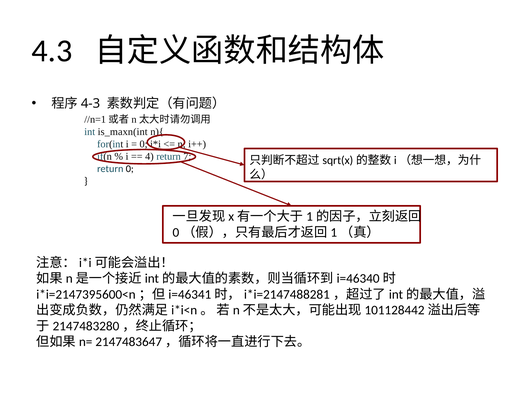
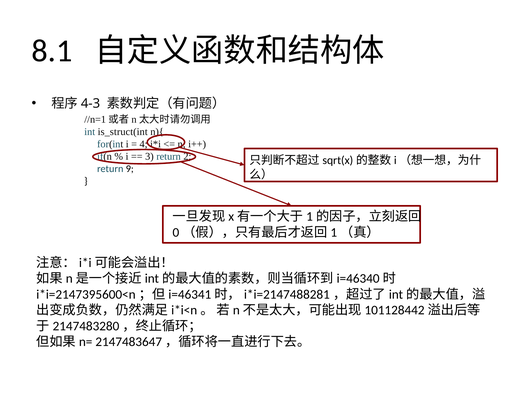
4.3: 4.3 -> 8.1
is_maxn(int: is_maxn(int -> is_struct(int
0 at (144, 144): 0 -> 4
4: 4 -> 3
7: 7 -> 2
return 0: 0 -> 9
